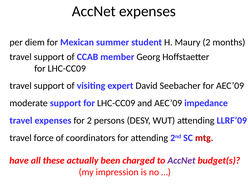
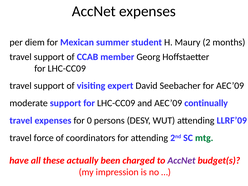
impedance: impedance -> continually
for 2: 2 -> 0
mtg colour: red -> green
